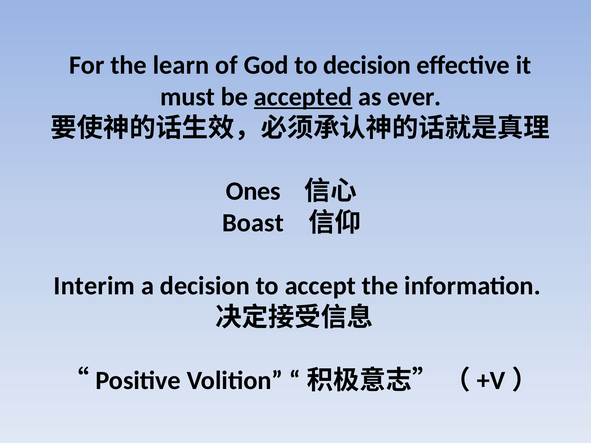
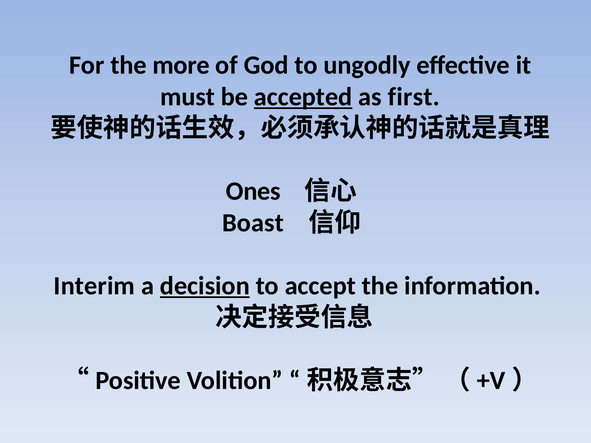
learn: learn -> more
to decision: decision -> ungodly
ever: ever -> first
decision at (205, 286) underline: none -> present
